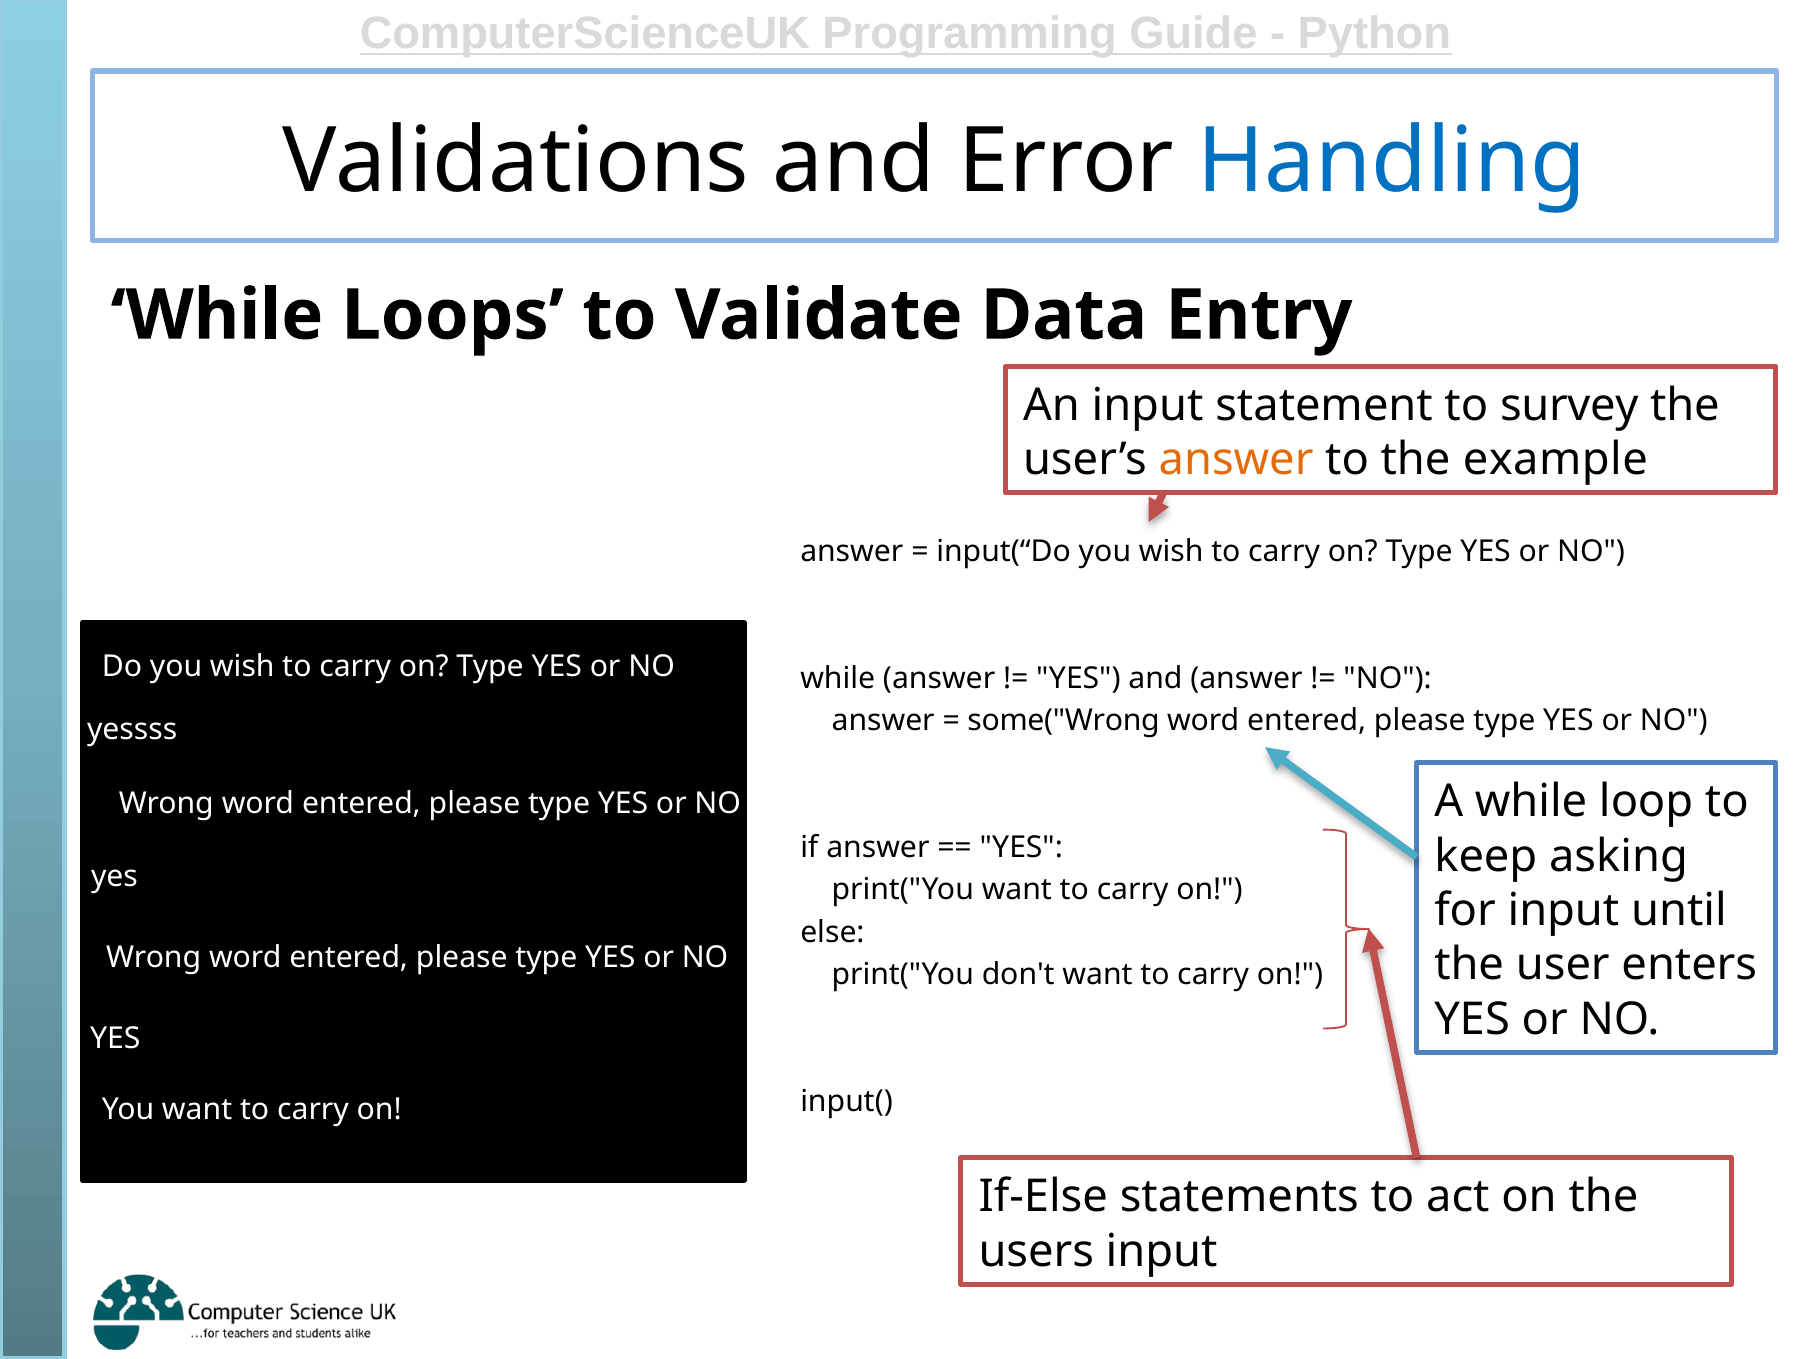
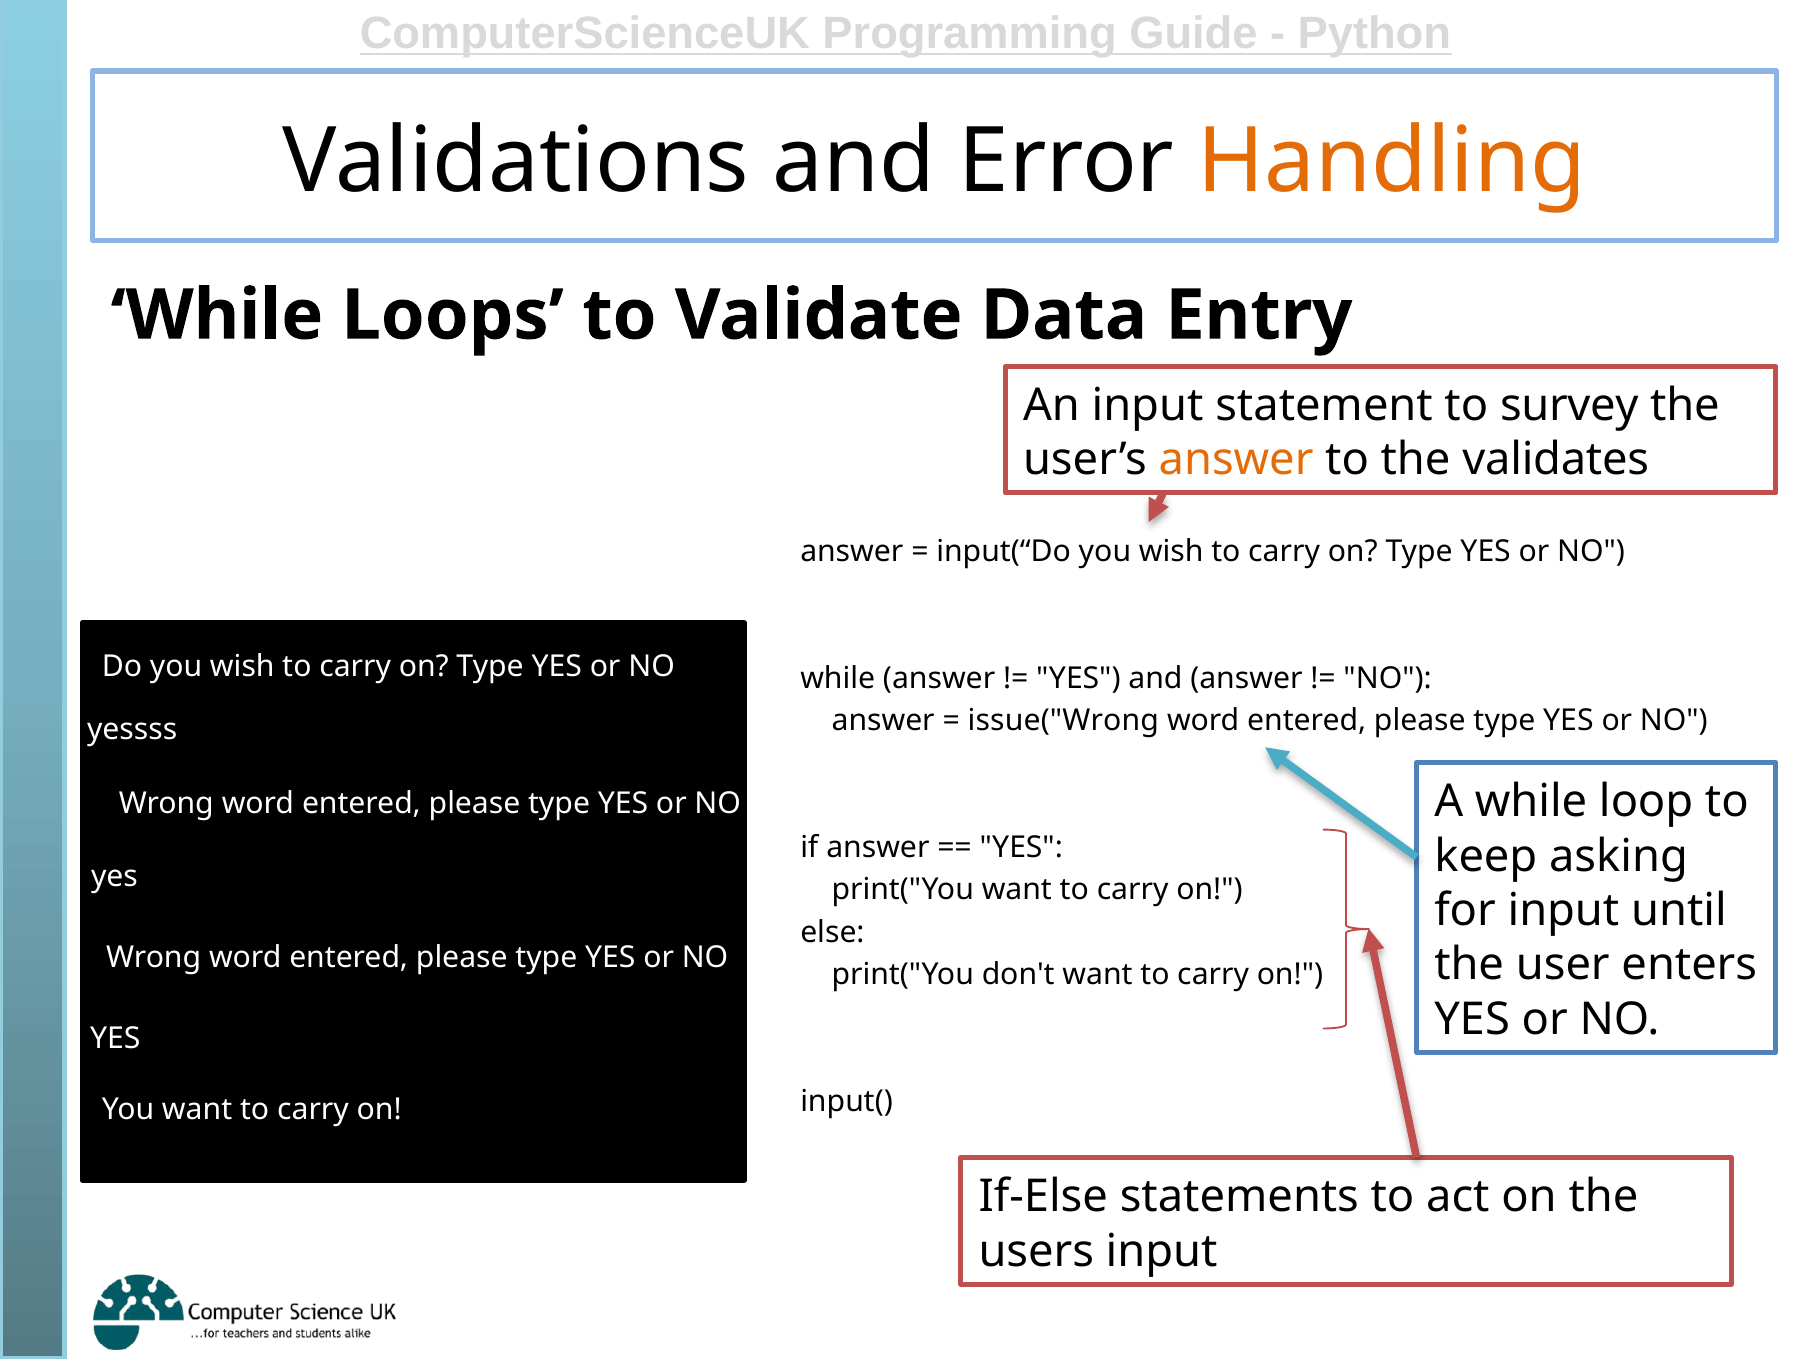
Handling colour: blue -> orange
example: example -> validates
some("Wrong: some("Wrong -> issue("Wrong
